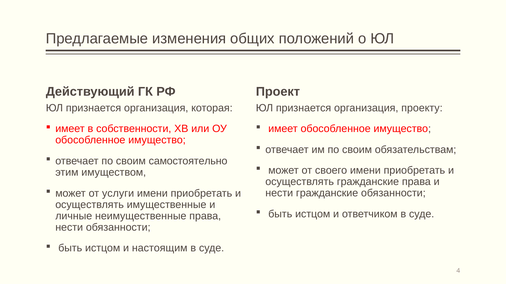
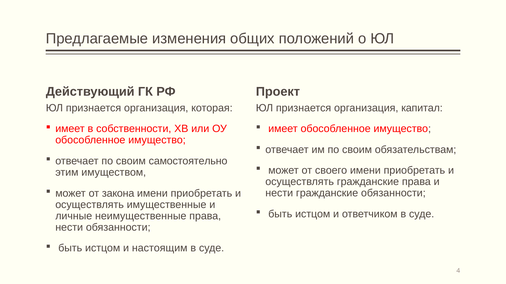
проекту: проекту -> капитал
услуги: услуги -> закона
